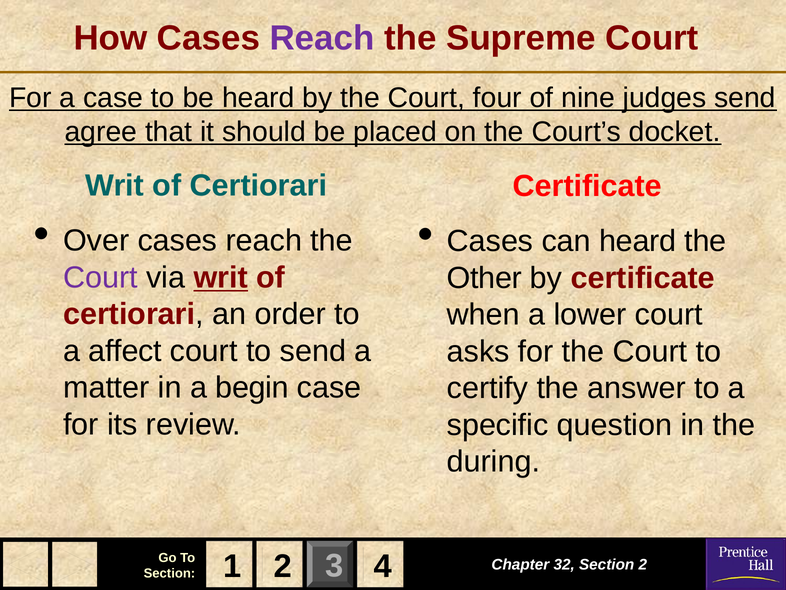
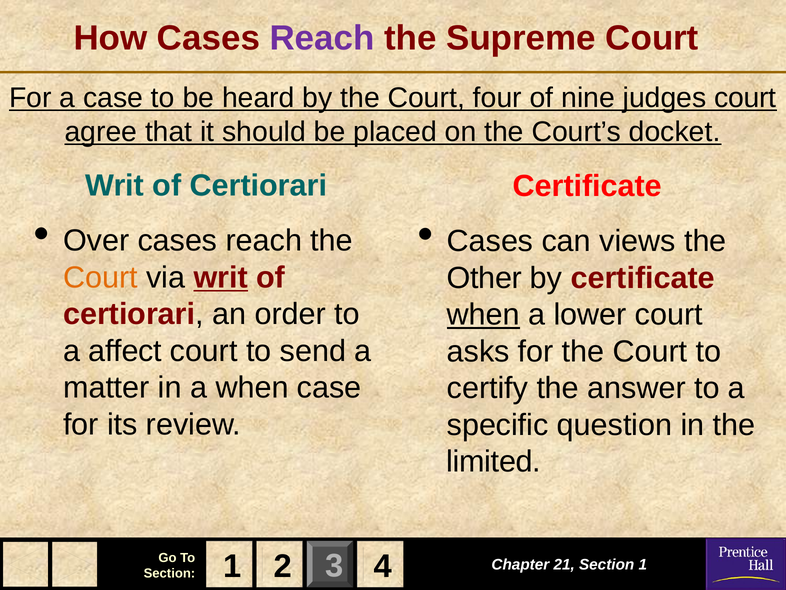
judges send: send -> court
can heard: heard -> views
Court at (100, 277) colour: purple -> orange
when at (483, 315) underline: none -> present
a begin: begin -> when
during: during -> limited
32: 32 -> 21
Section 2: 2 -> 1
